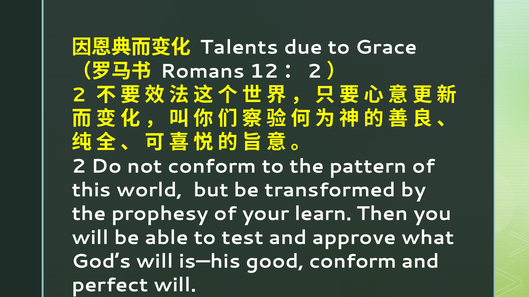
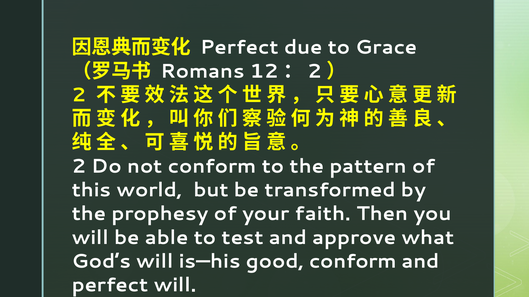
Talents at (239, 48): Talents -> Perfect
learn: learn -> faith
